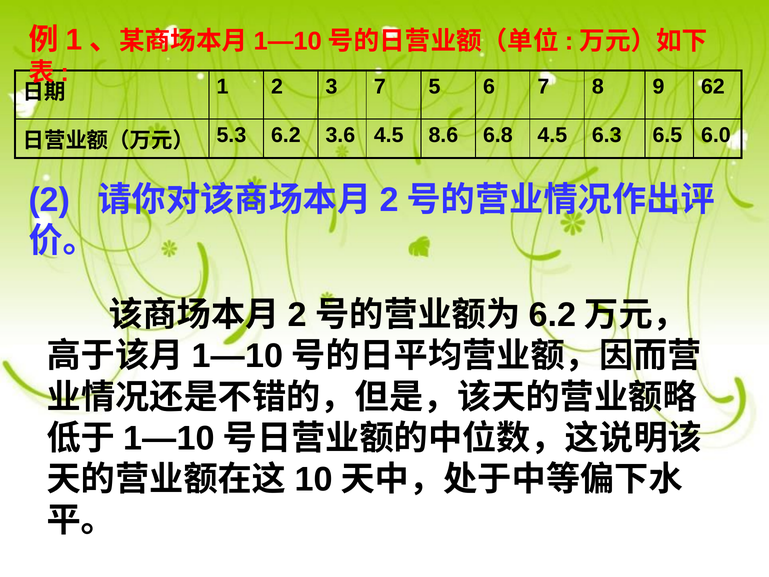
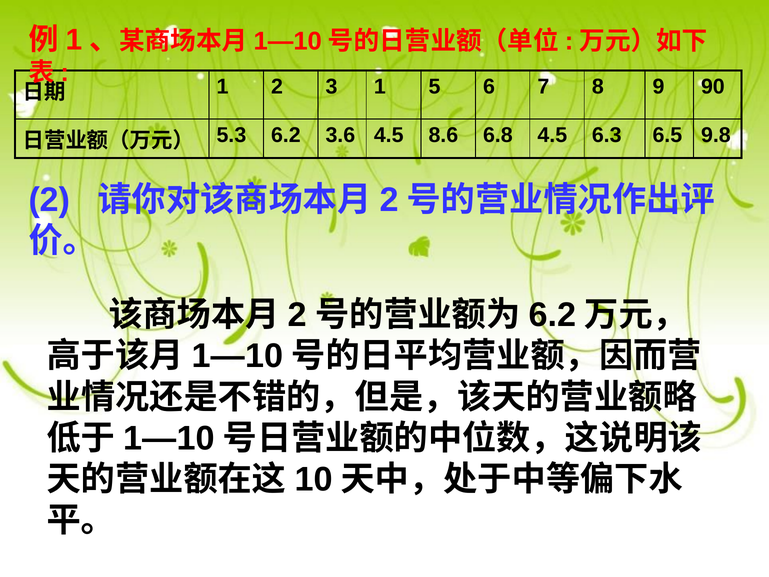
3 7: 7 -> 1
62: 62 -> 90
6.0: 6.0 -> 9.8
